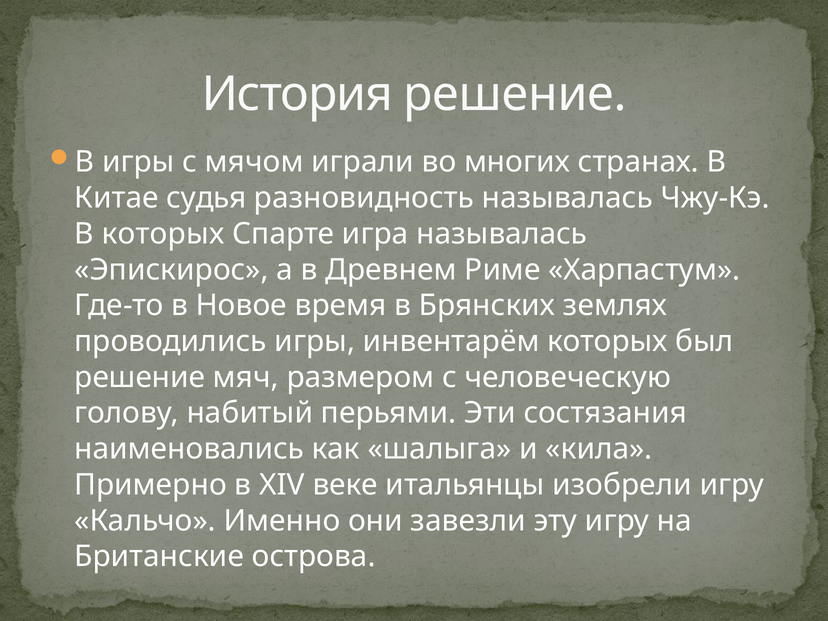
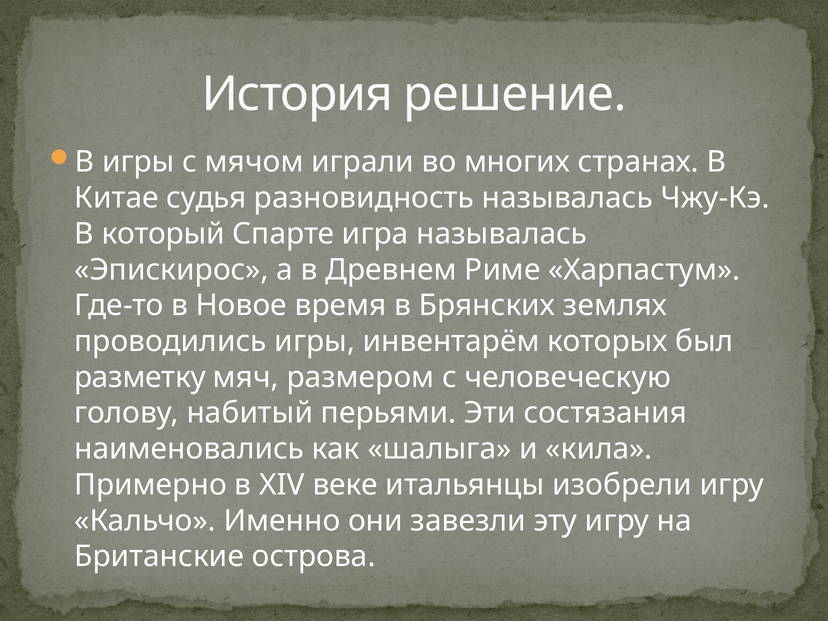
В которых: которых -> который
решение at (140, 377): решение -> разметку
